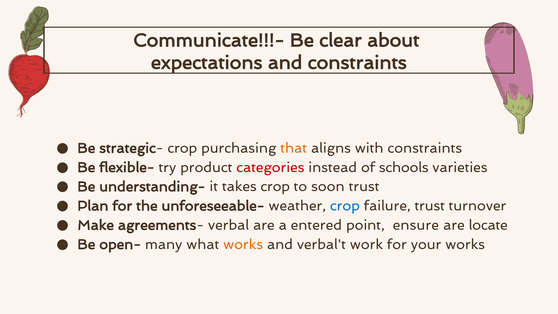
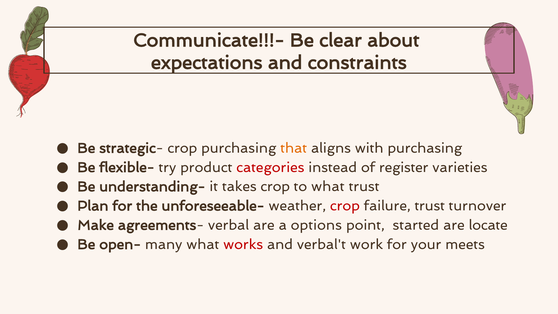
with constraints: constraints -> purchasing
schools: schools -> register
to soon: soon -> what
crop at (345, 206) colour: blue -> red
entered: entered -> options
ensure: ensure -> started
works at (243, 244) colour: orange -> red
your works: works -> meets
